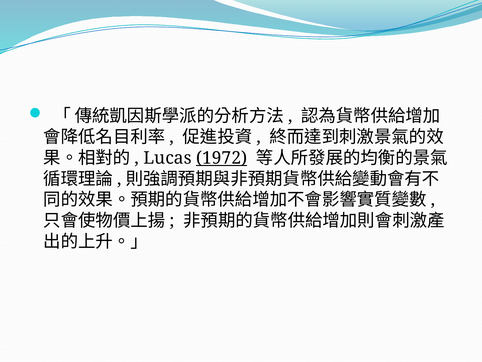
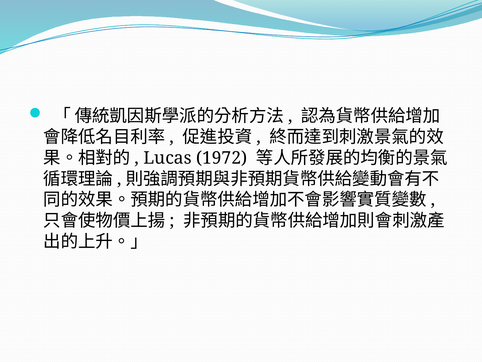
1972 underline: present -> none
